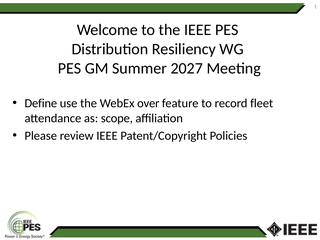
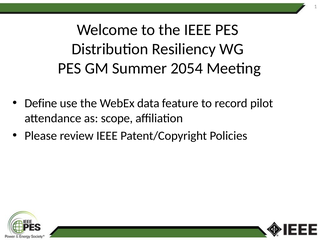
2027: 2027 -> 2054
over: over -> data
fleet: fleet -> pilot
